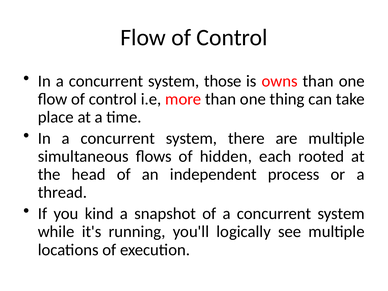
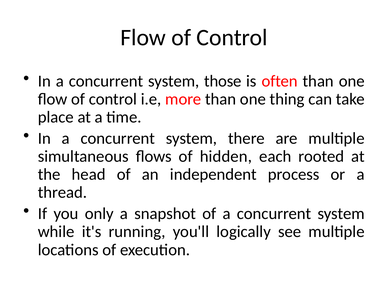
owns: owns -> often
kind: kind -> only
